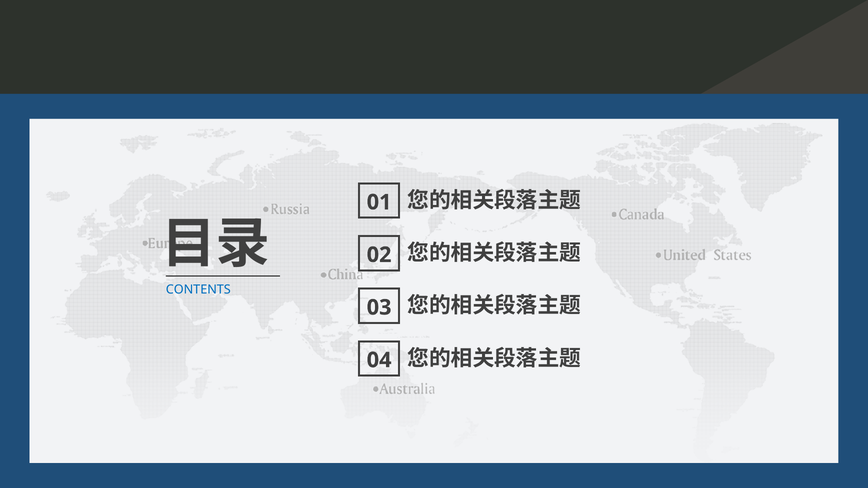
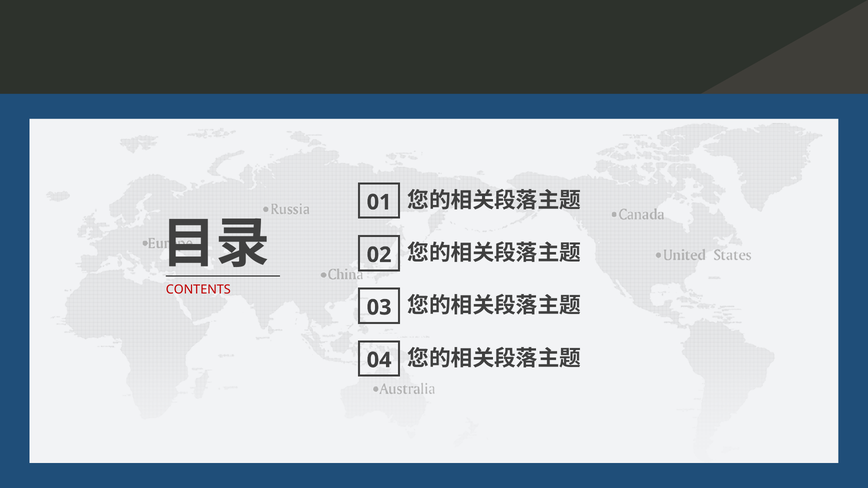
CONTENTS colour: blue -> red
